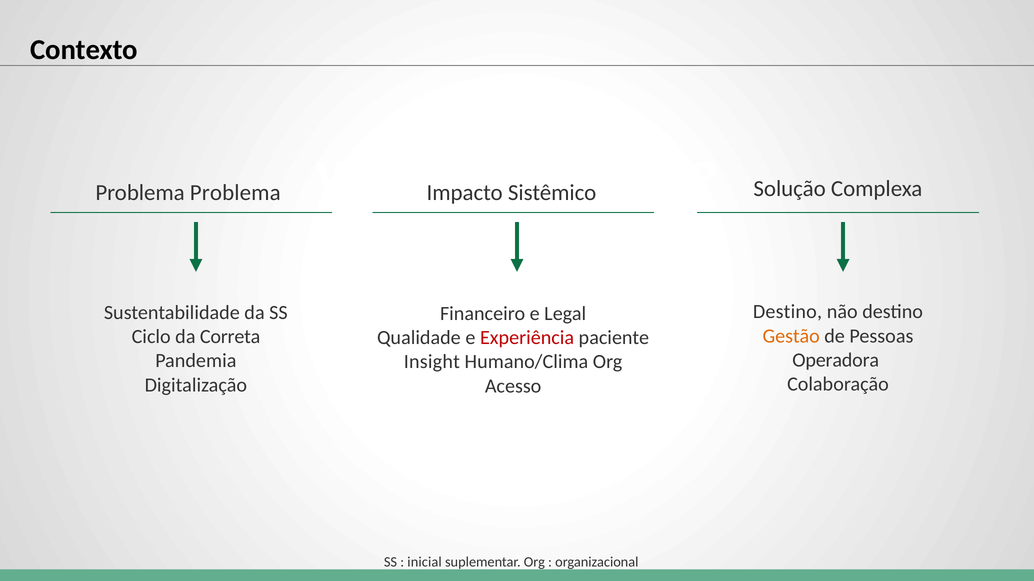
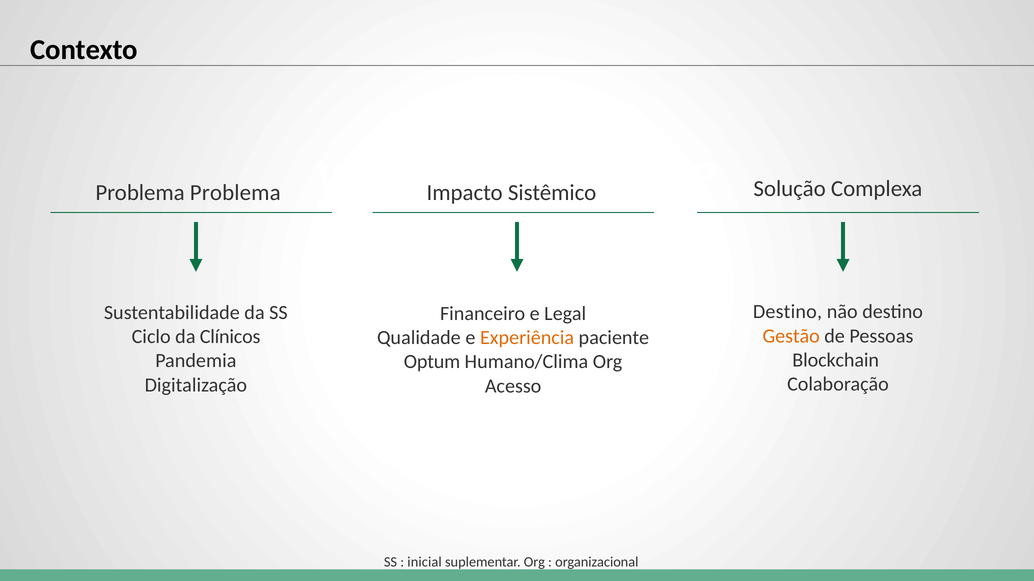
Correta: Correta -> Clínicos
Experiência colour: red -> orange
Operadora: Operadora -> Blockchain
Insight: Insight -> Optum
